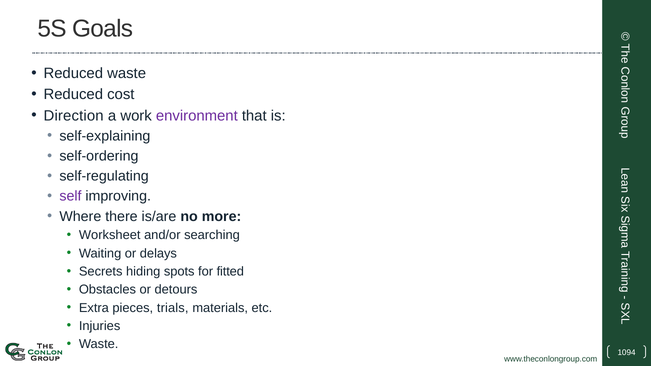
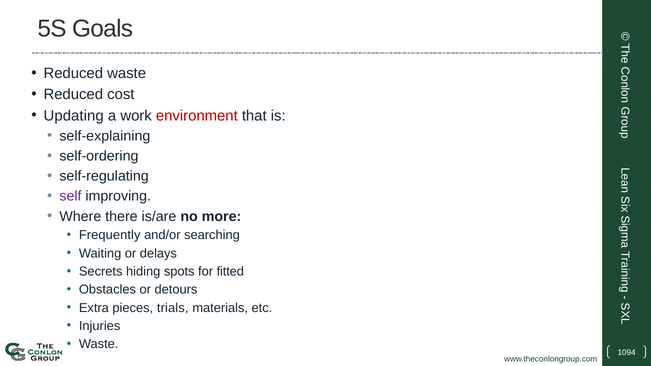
Direction: Direction -> Updating
environment colour: purple -> red
Worksheet: Worksheet -> Frequently
